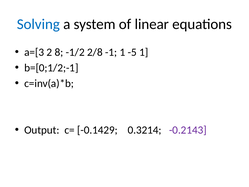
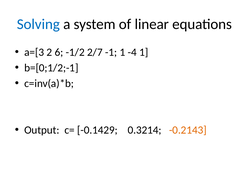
8: 8 -> 6
2/8: 2/8 -> 2/7
-5: -5 -> -4
-0.2143 colour: purple -> orange
